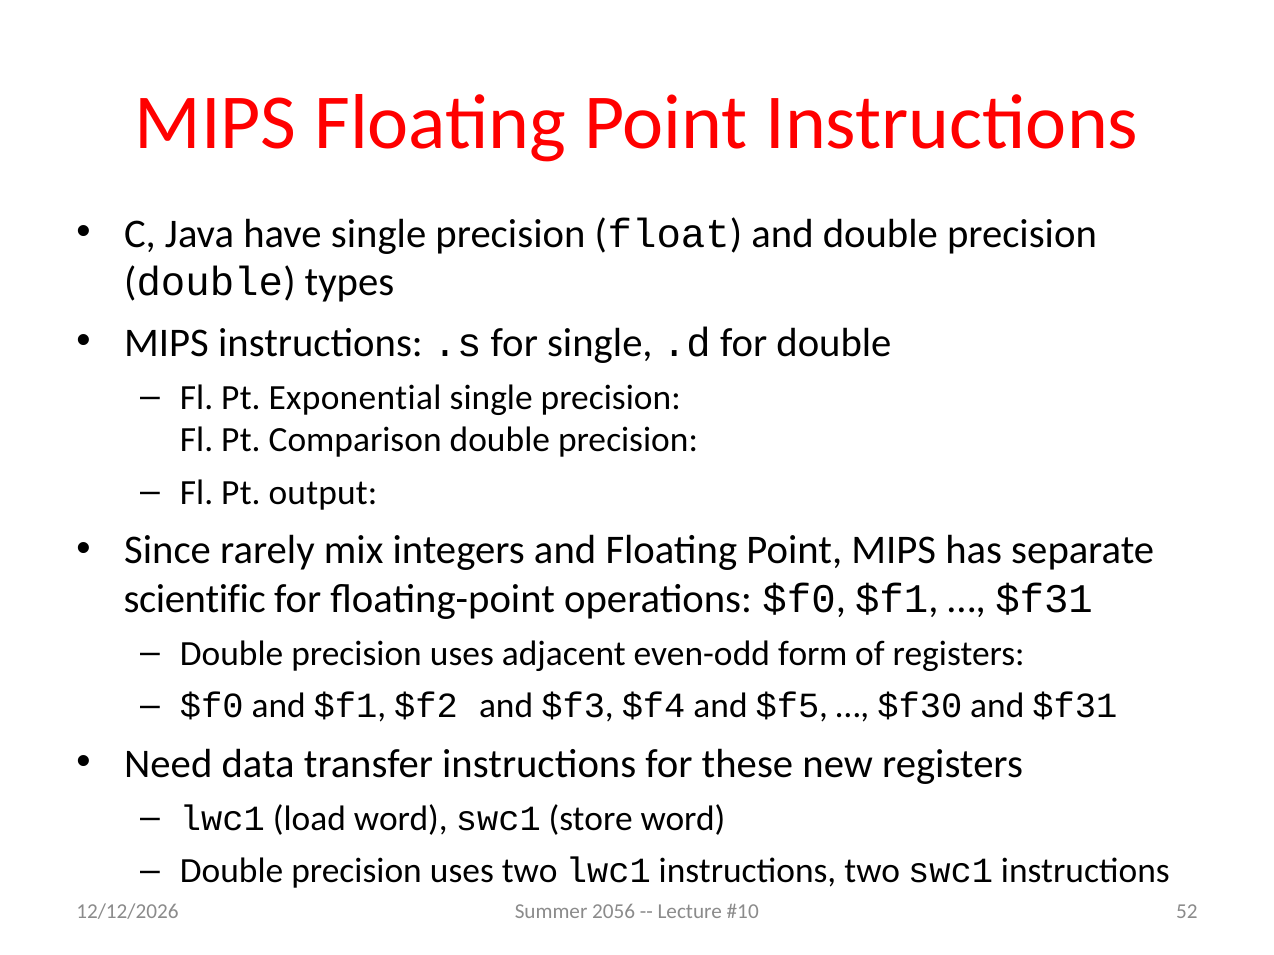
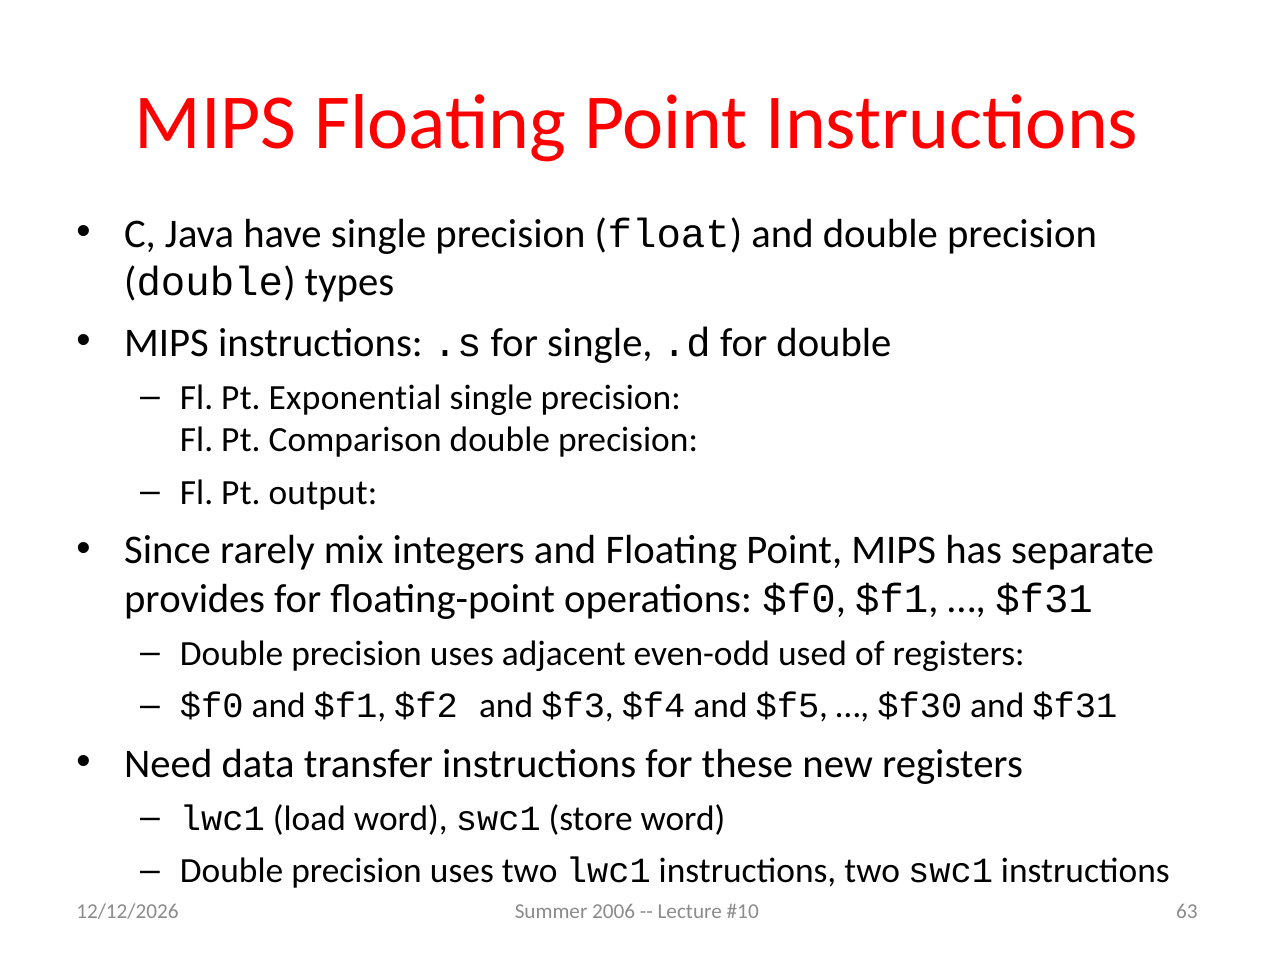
scientific: scientific -> provides
form: form -> used
2056: 2056 -> 2006
52: 52 -> 63
